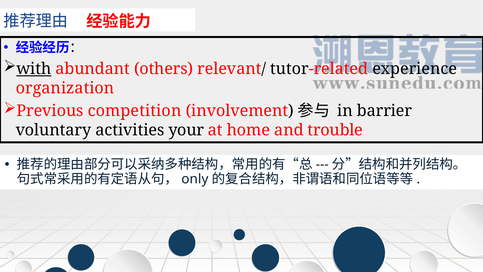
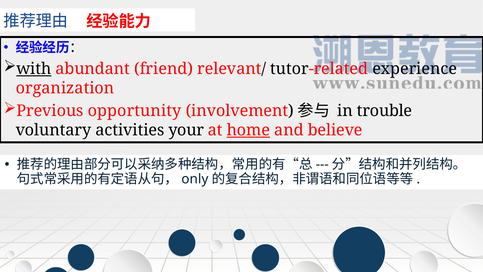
others: others -> friend
competition: competition -> opportunity
barrier: barrier -> trouble
home underline: none -> present
trouble: trouble -> believe
